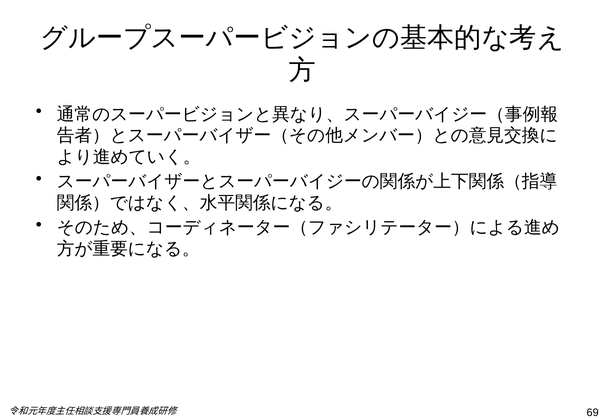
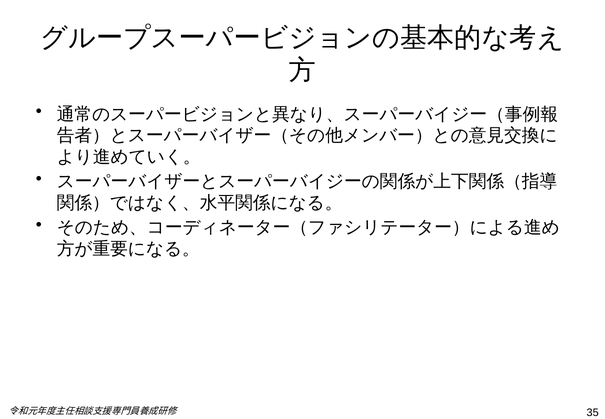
69: 69 -> 35
